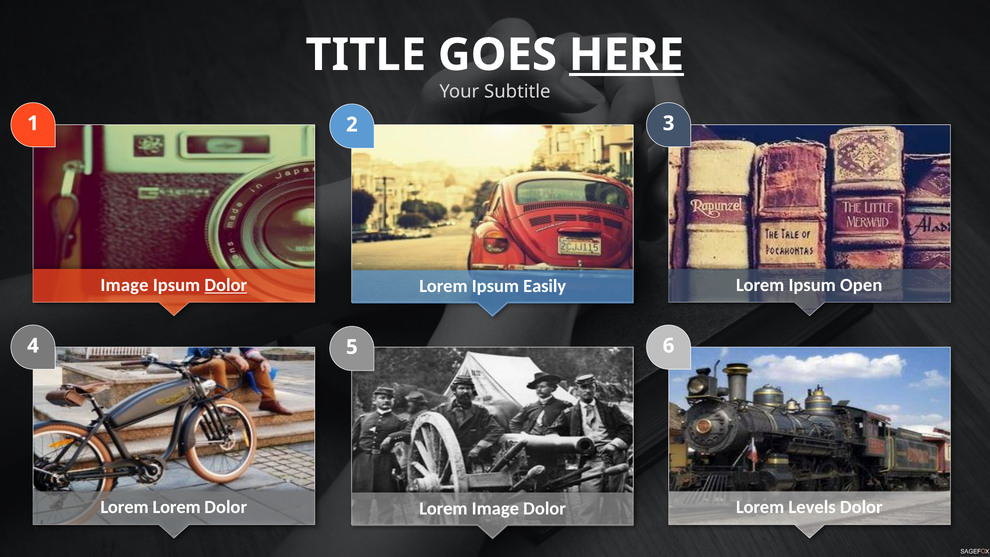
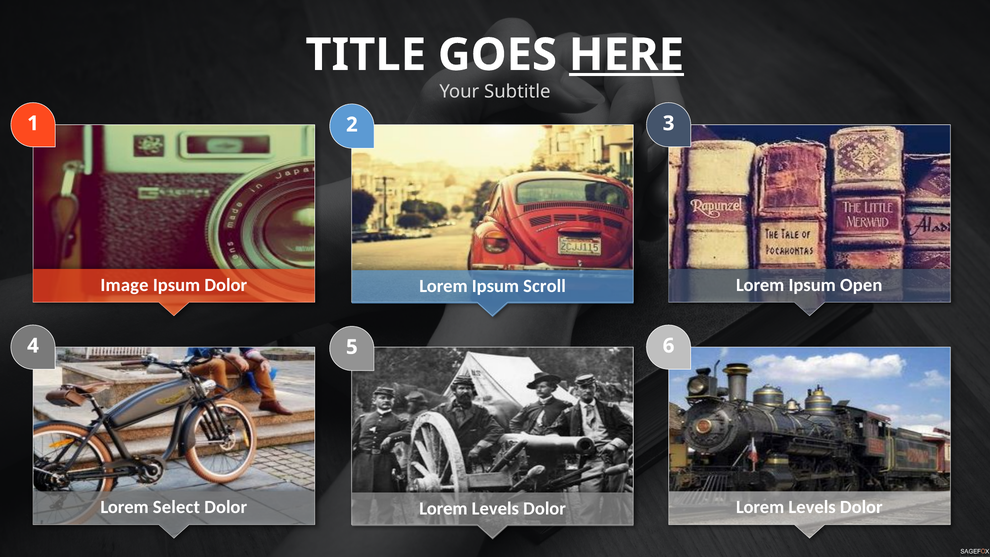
Dolor at (226, 285) underline: present -> none
Easily: Easily -> Scroll
Lorem Lorem: Lorem -> Select
Image at (495, 509): Image -> Levels
